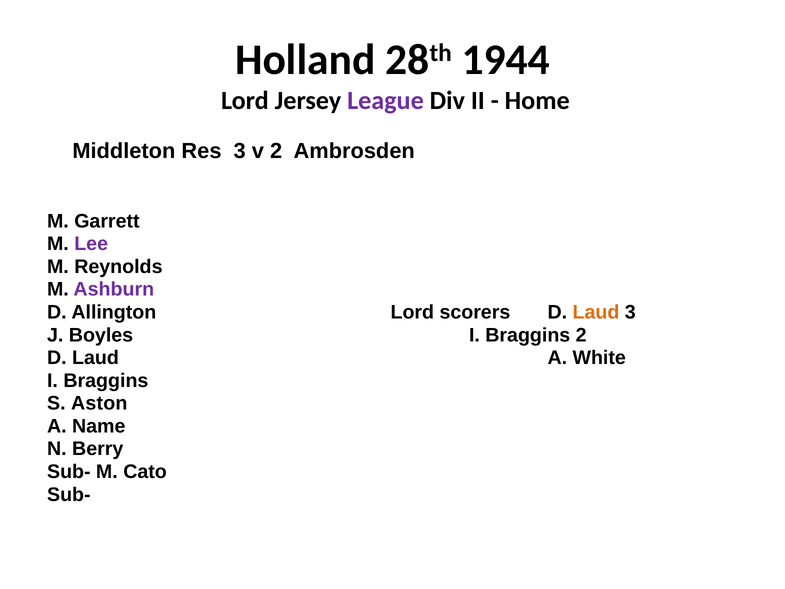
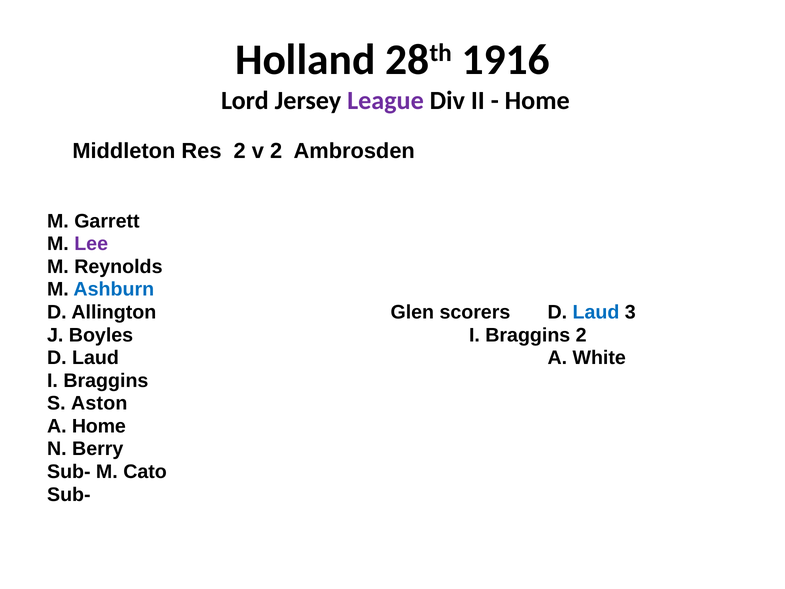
1944: 1944 -> 1916
Res 3: 3 -> 2
Ashburn colour: purple -> blue
Allington Lord: Lord -> Glen
Laud at (596, 312) colour: orange -> blue
A Name: Name -> Home
